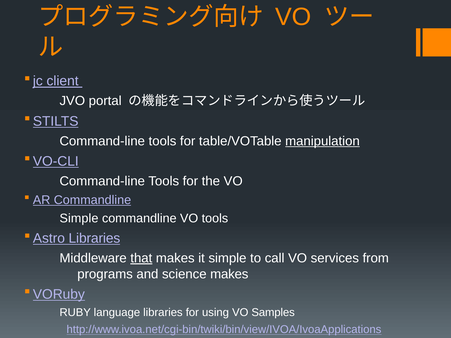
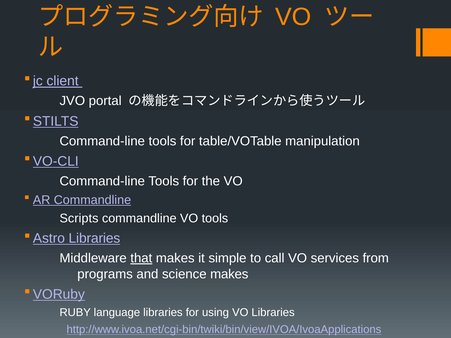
manipulation underline: present -> none
Simple at (79, 219): Simple -> Scripts
VO Samples: Samples -> Libraries
